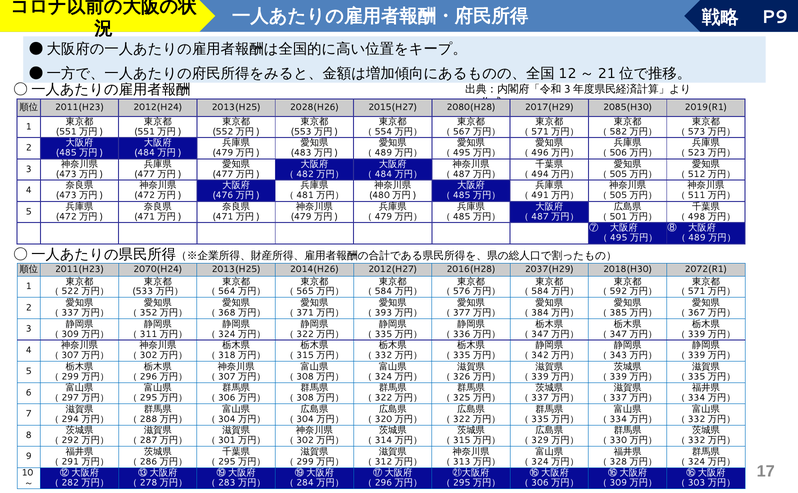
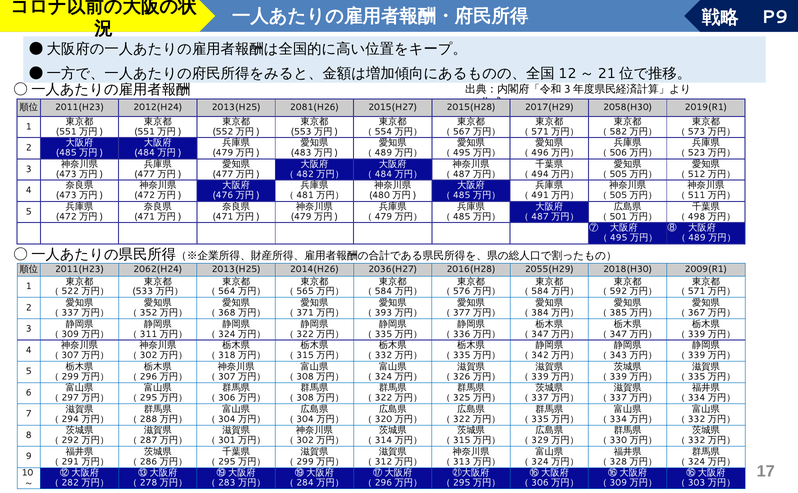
2028(H26: 2028(H26 -> 2081(H26
2080(H28: 2080(H28 -> 2015(H28
2085(H30: 2085(H30 -> 2058(H30
2070(H24: 2070(H24 -> 2062(H24
2012(H27: 2012(H27 -> 2036(H27
2037(H29: 2037(H29 -> 2055(H29
2072(R1: 2072(R1 -> 2009(R1
